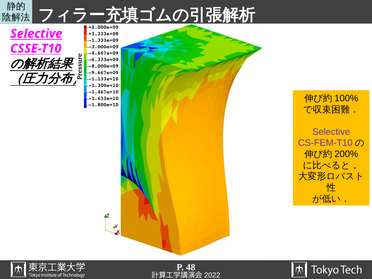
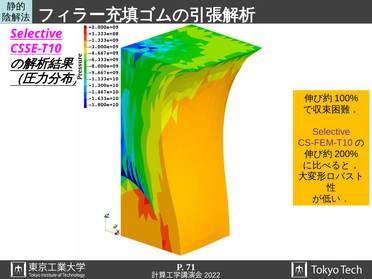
48: 48 -> 71
